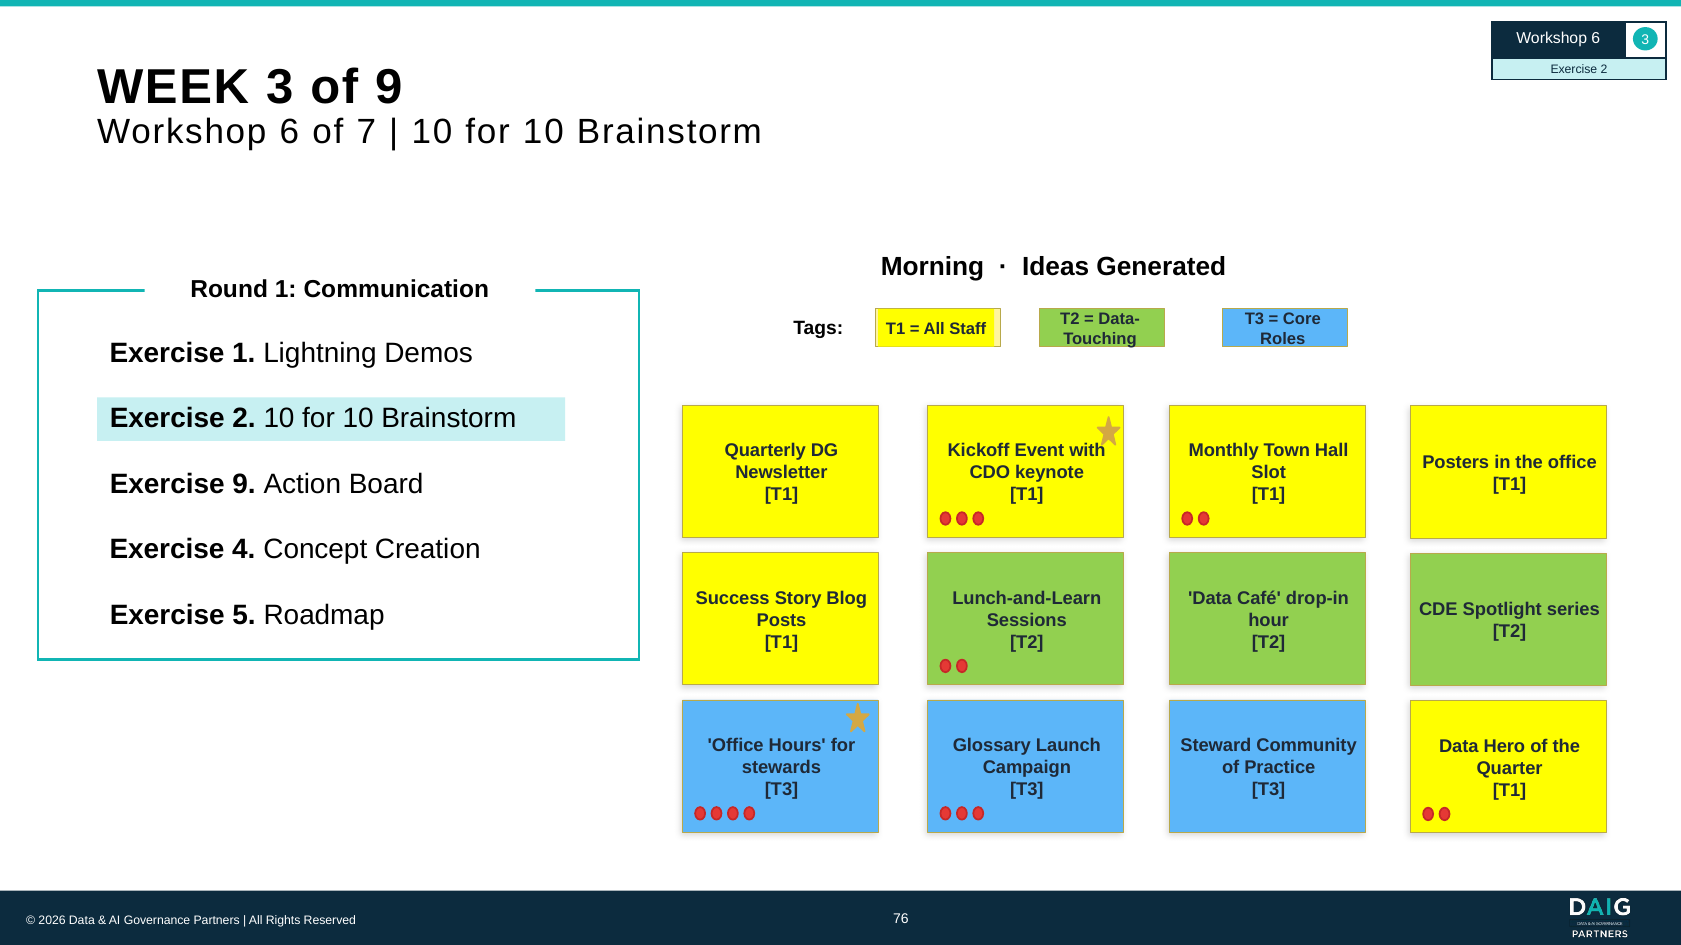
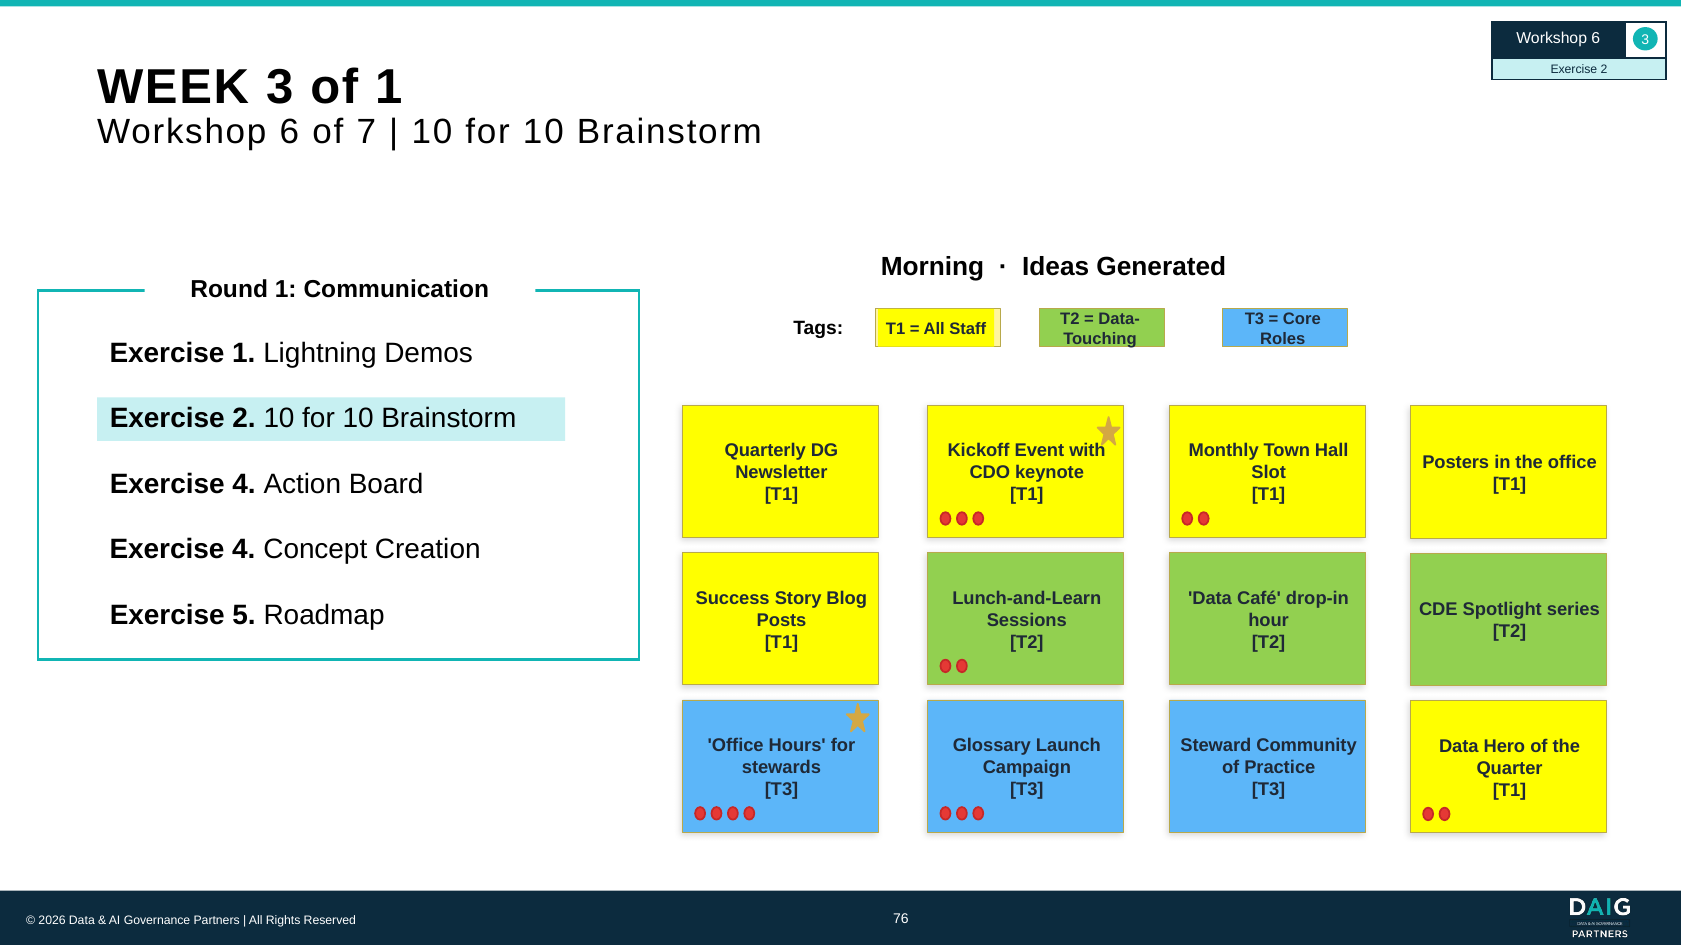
of 9: 9 -> 1
9 at (244, 485): 9 -> 4
